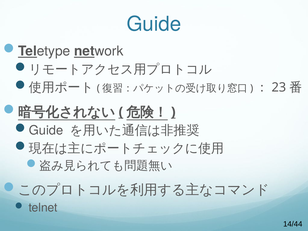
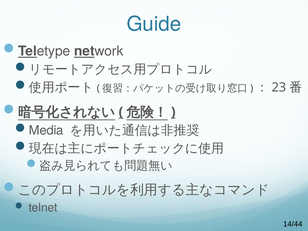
Guide at (46, 130): Guide -> Media
